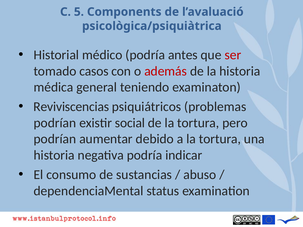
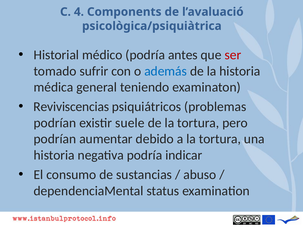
5: 5 -> 4
casos: casos -> sufrir
además colour: red -> blue
social: social -> suele
